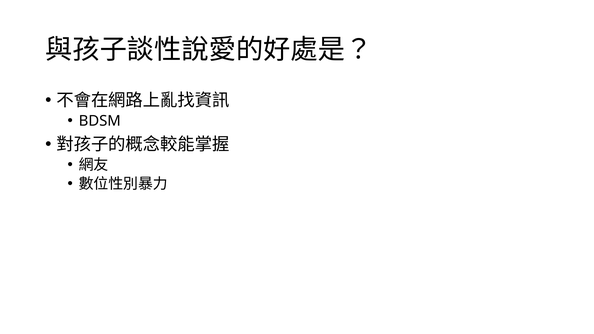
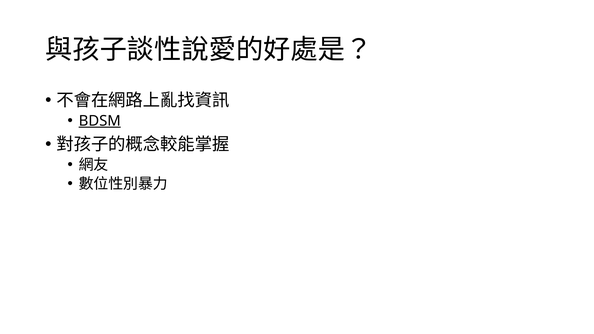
BDSM underline: none -> present
